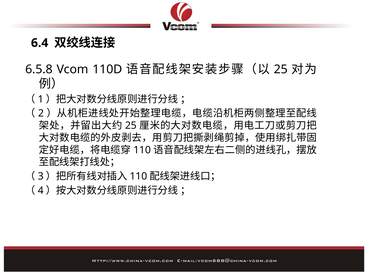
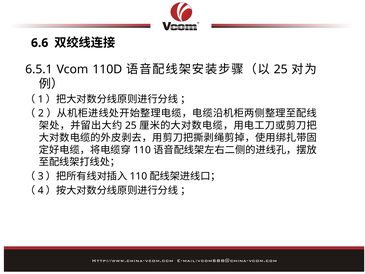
6.4: 6.4 -> 6.6
6.5.8: 6.5.8 -> 6.5.1
